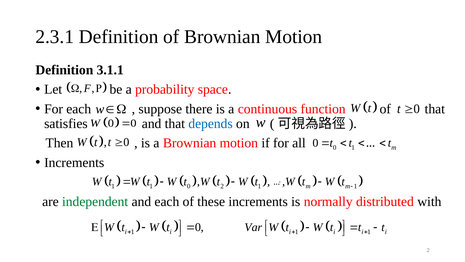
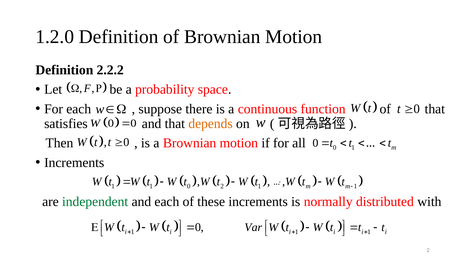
2.3.1: 2.3.1 -> 1.2.0
3.1.1: 3.1.1 -> 2.2.2
depends colour: blue -> orange
